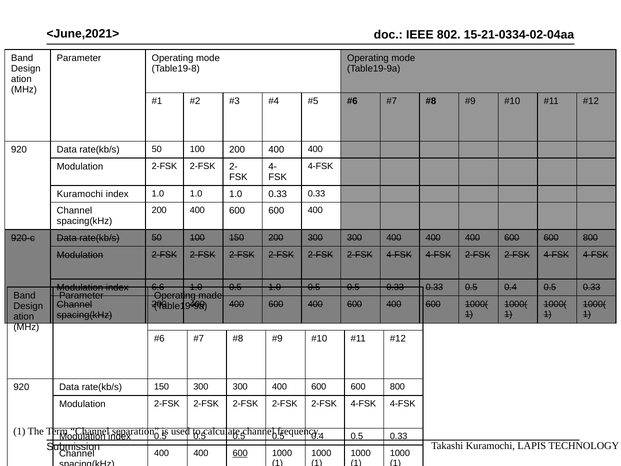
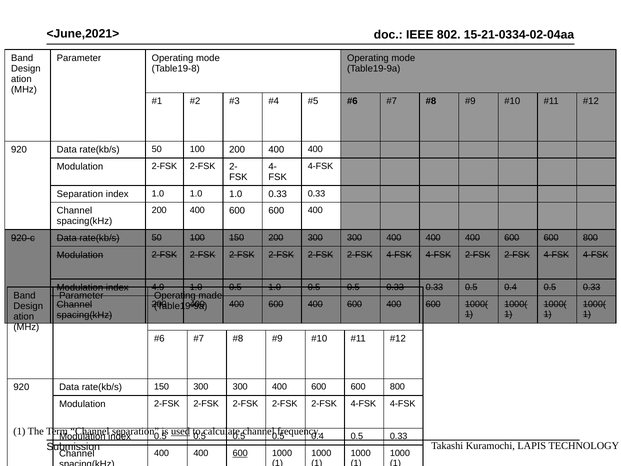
Kuramochi at (80, 194): Kuramochi -> Separation
6.6: 6.6 -> 4.9
used underline: none -> present
